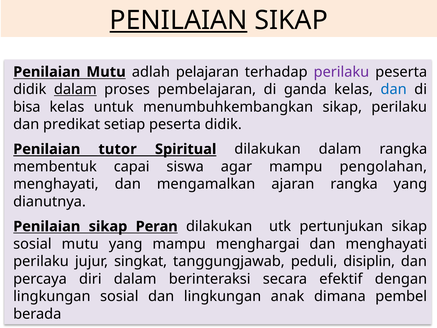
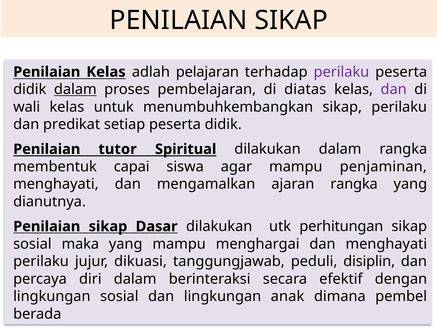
PENILAIAN at (179, 20) underline: present -> none
Penilaian Mutu: Mutu -> Kelas
ganda: ganda -> diatas
dan at (394, 89) colour: blue -> purple
bisa: bisa -> wali
pengolahan: pengolahan -> penjaminan
Peran: Peran -> Dasar
pertunjukan: pertunjukan -> perhitungan
sosial mutu: mutu -> maka
singkat: singkat -> dikuasi
